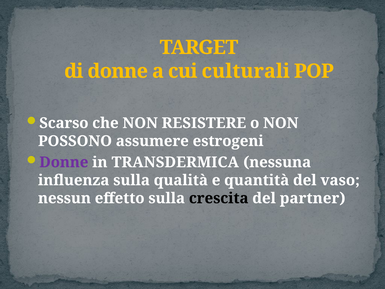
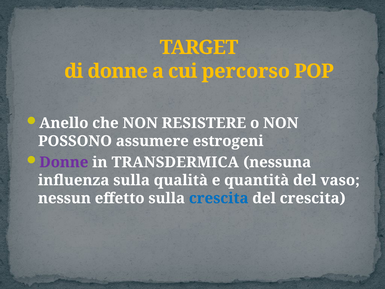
culturali: culturali -> percorso
Scarso: Scarso -> Anello
crescita at (219, 198) colour: black -> blue
del partner: partner -> crescita
